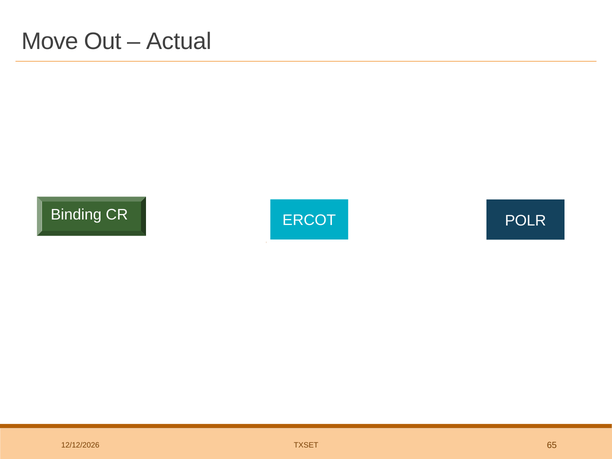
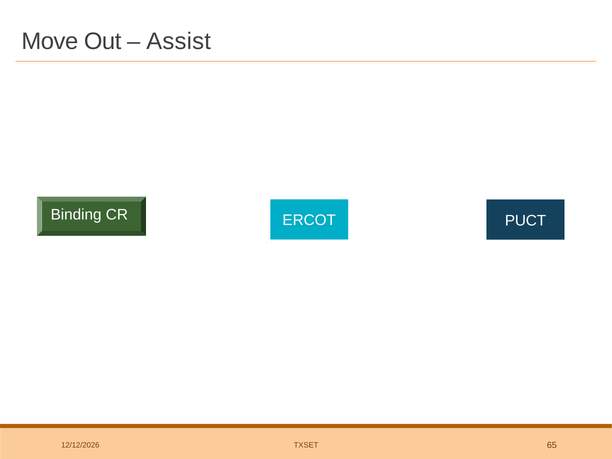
Actual: Actual -> Assist
POLR: POLR -> PUCT
